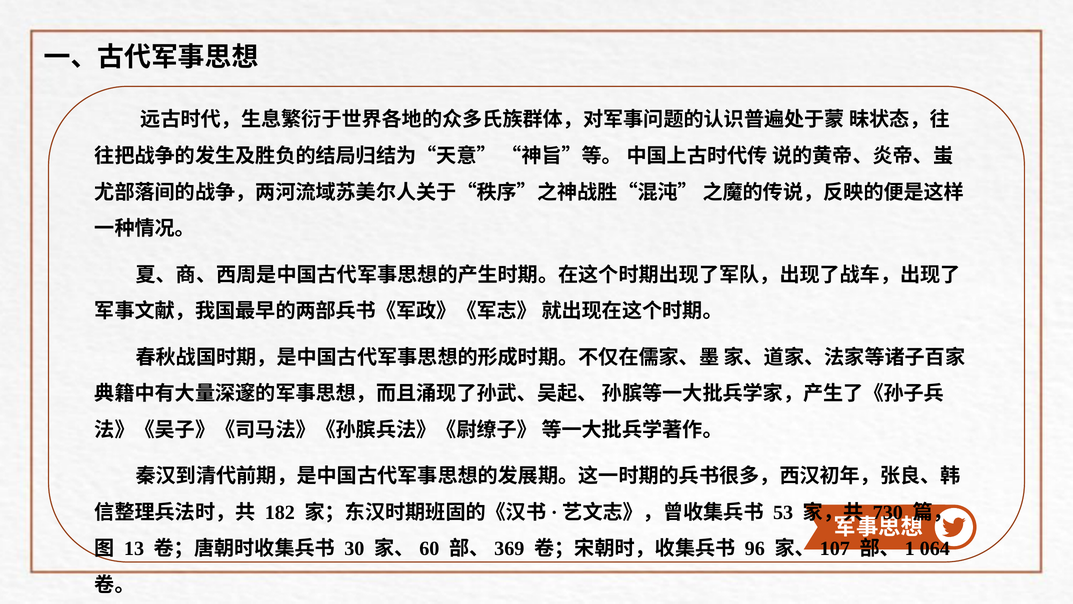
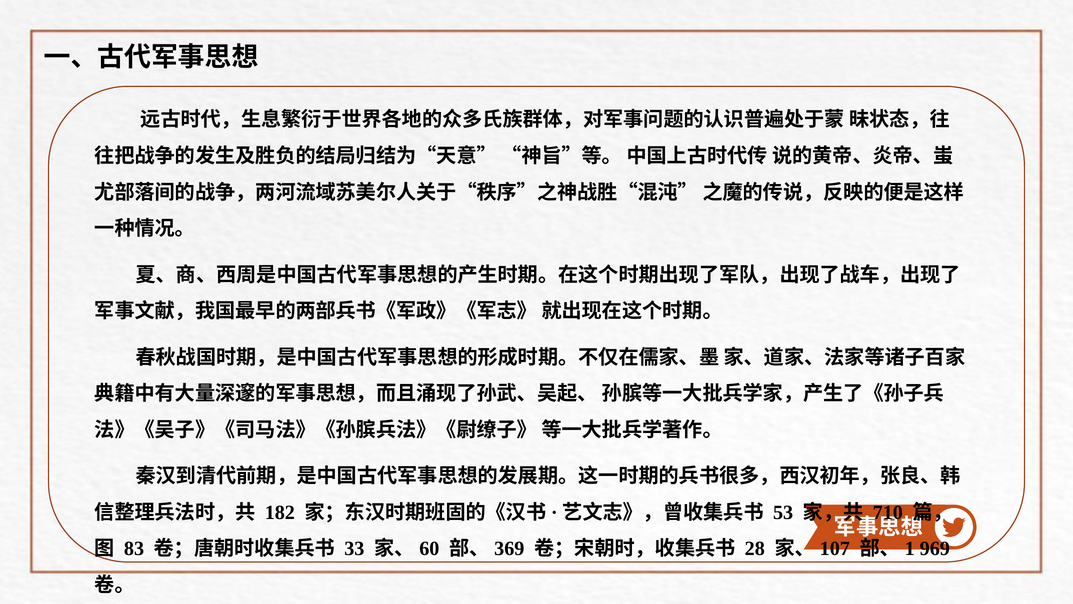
730: 730 -> 710
13: 13 -> 83
30: 30 -> 33
96: 96 -> 28
064: 064 -> 969
